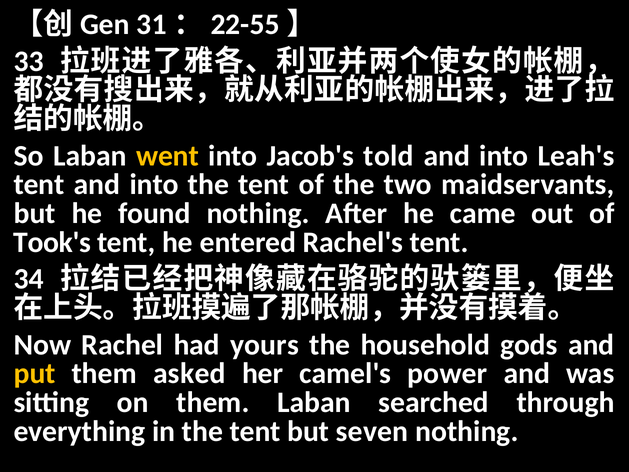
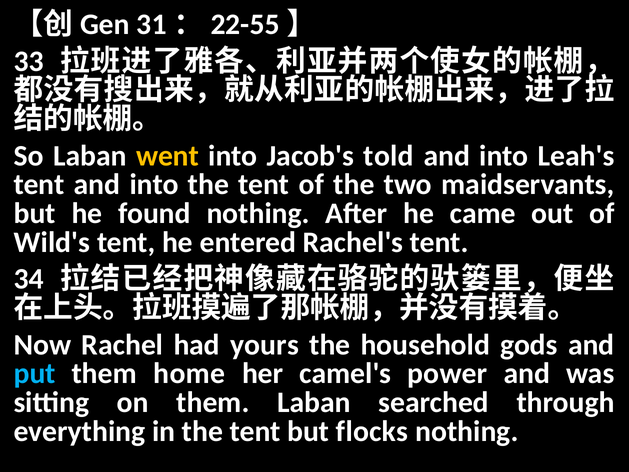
Took's: Took's -> Wild's
put colour: yellow -> light blue
asked: asked -> home
seven: seven -> flocks
